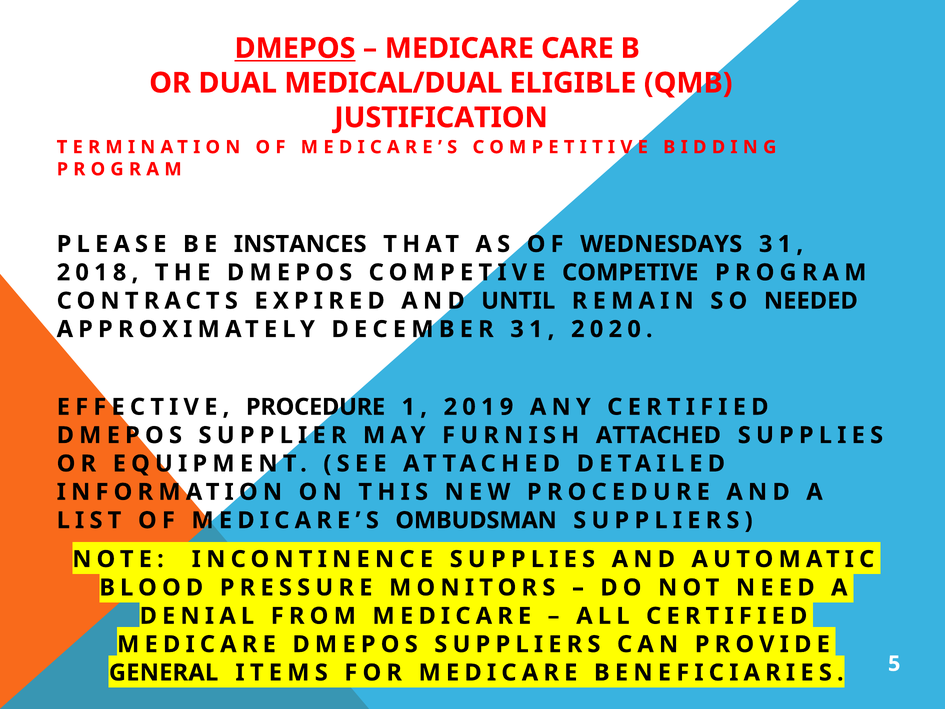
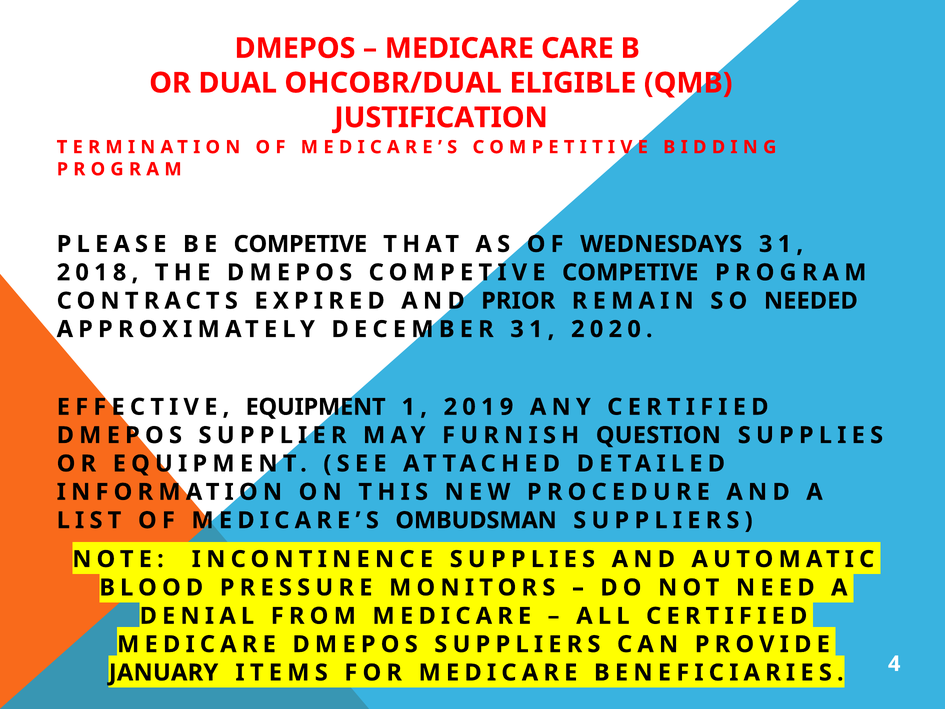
DMEPOS at (295, 48) underline: present -> none
MEDICAL/DUAL: MEDICAL/DUAL -> OHCOBR/DUAL
BE INSTANCES: INSTANCES -> COMPETIVE
UNTIL: UNTIL -> PRIOR
EFFECTIVE PROCEDURE: PROCEDURE -> EQUIPMENT
FURNISH ATTACHED: ATTACHED -> QUESTION
GENERAL: GENERAL -> JANUARY
5: 5 -> 4
